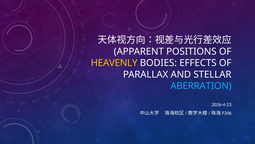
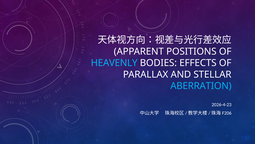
HEAVENLY colour: yellow -> light blue
